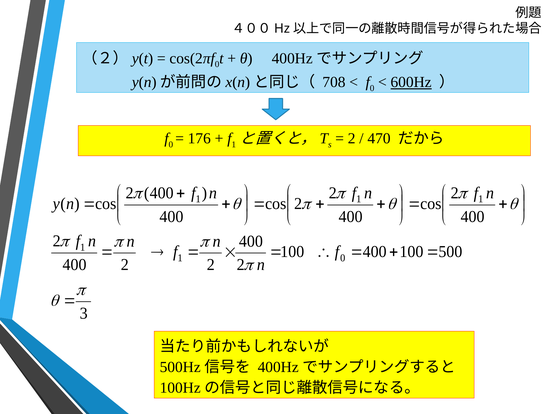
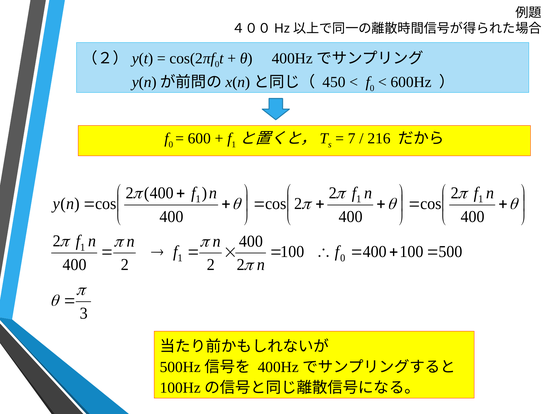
708: 708 -> 450
600Hz underline: present -> none
176: 176 -> 600
2 at (352, 139): 2 -> 7
470: 470 -> 216
